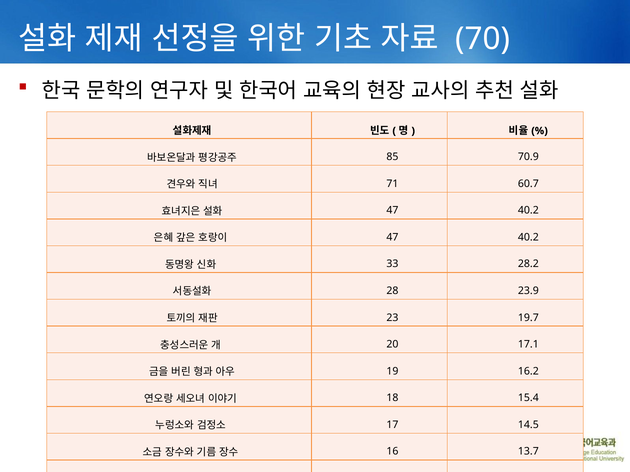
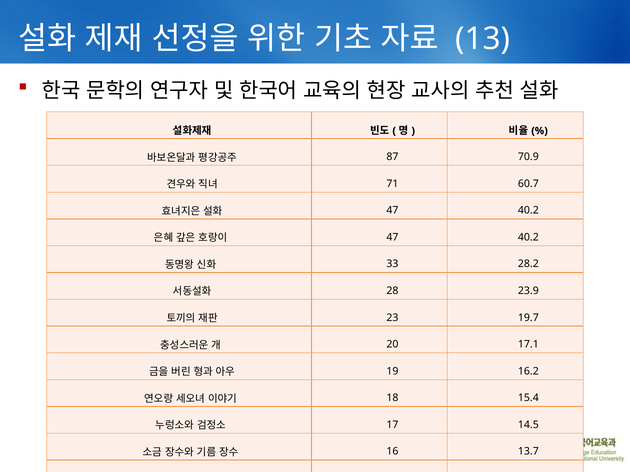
70: 70 -> 13
85: 85 -> 87
